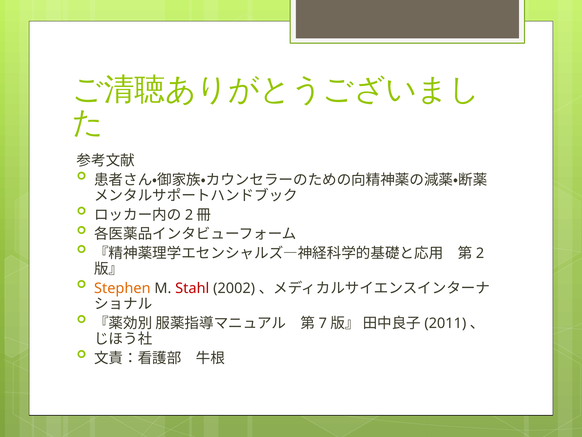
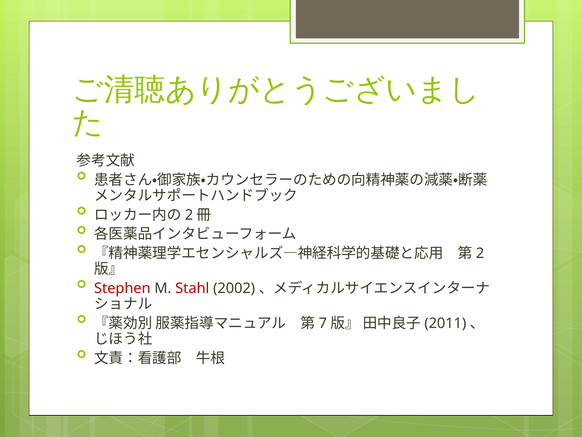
Stephen colour: orange -> red
